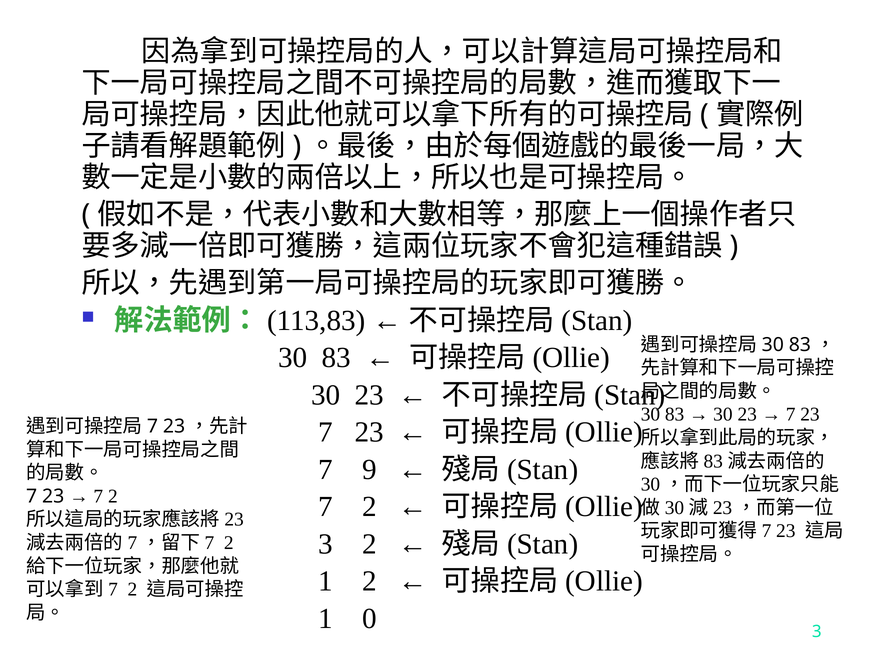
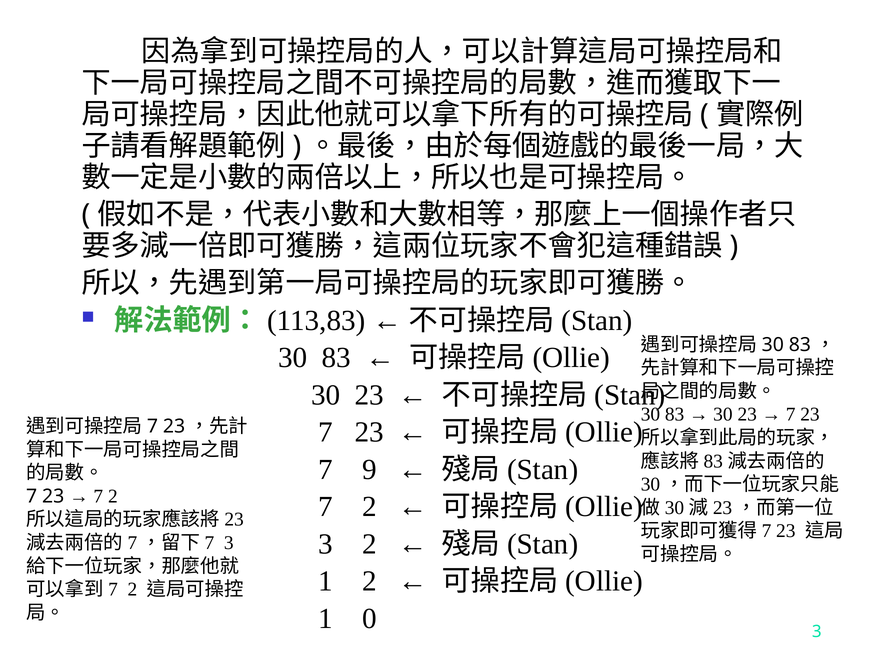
2 at (229, 543): 2 -> 3
